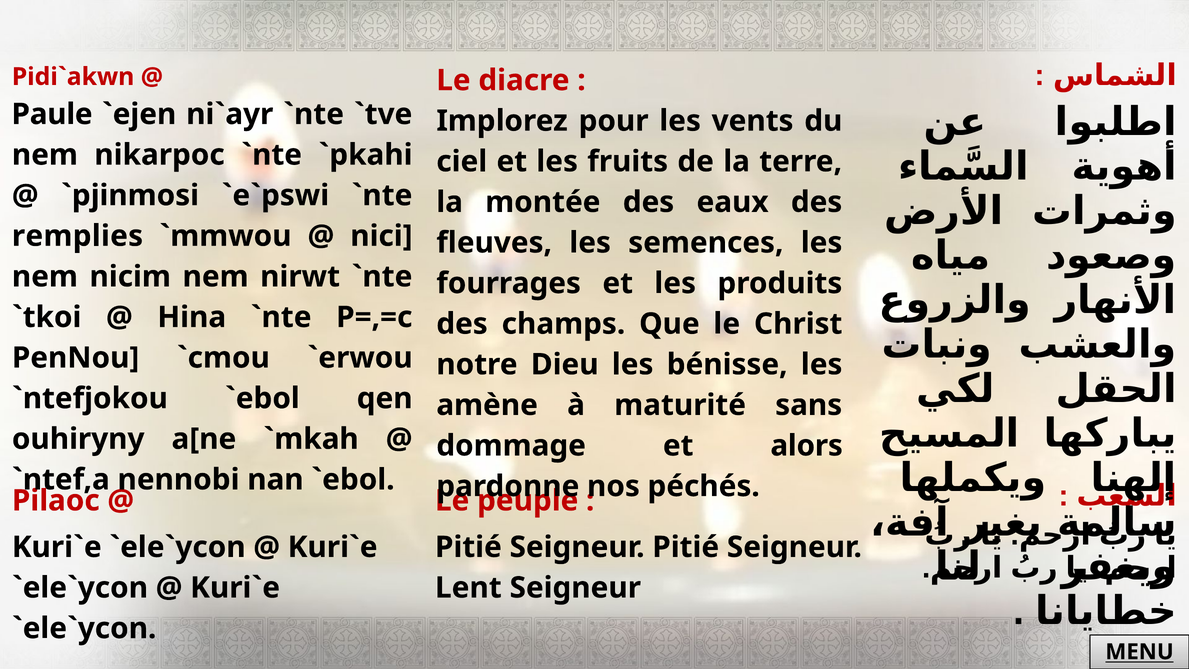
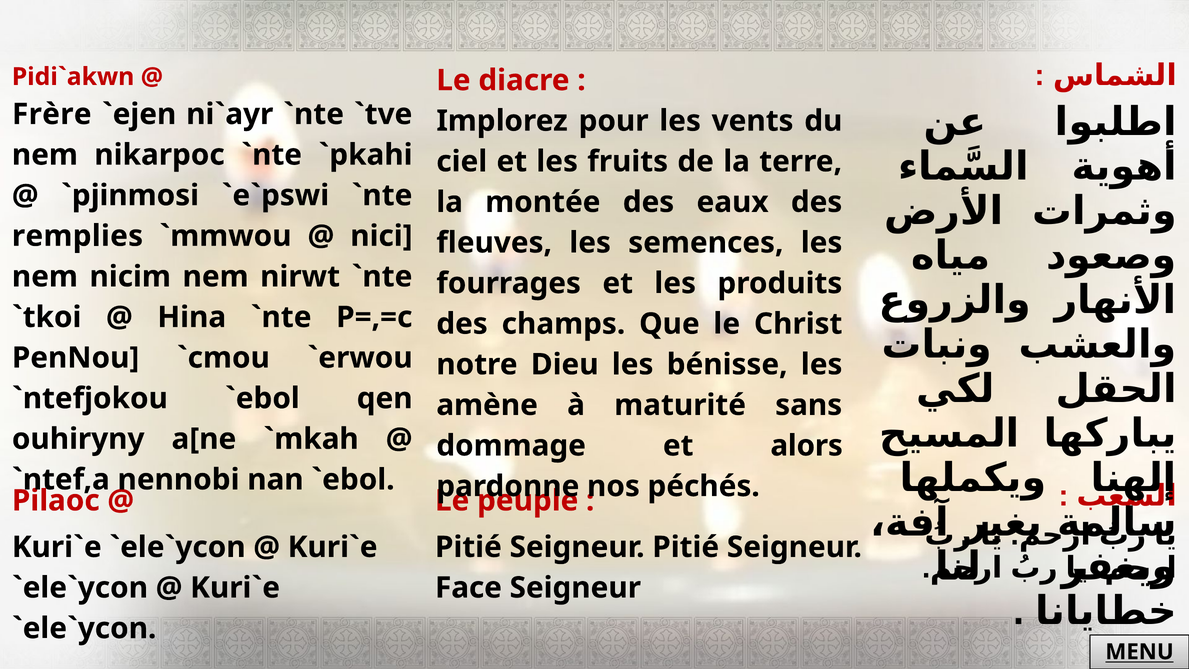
Paule: Paule -> Frère
Lent: Lent -> Face
